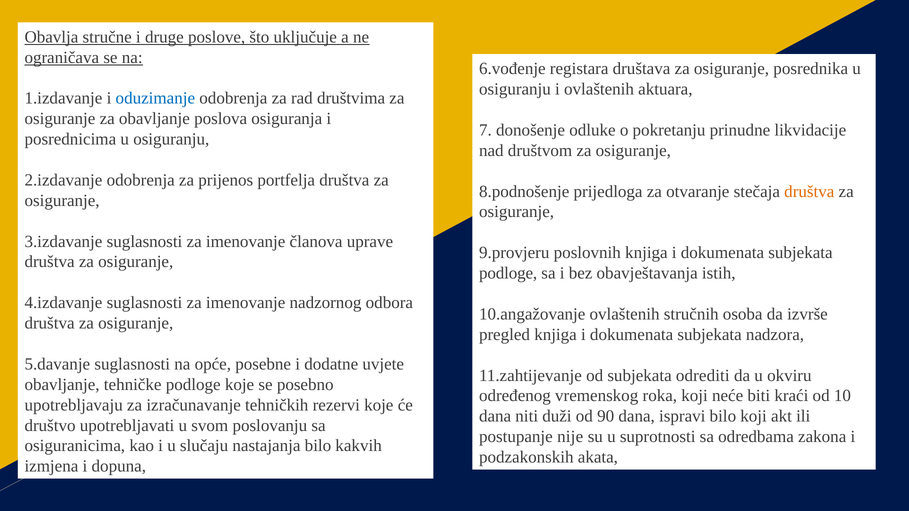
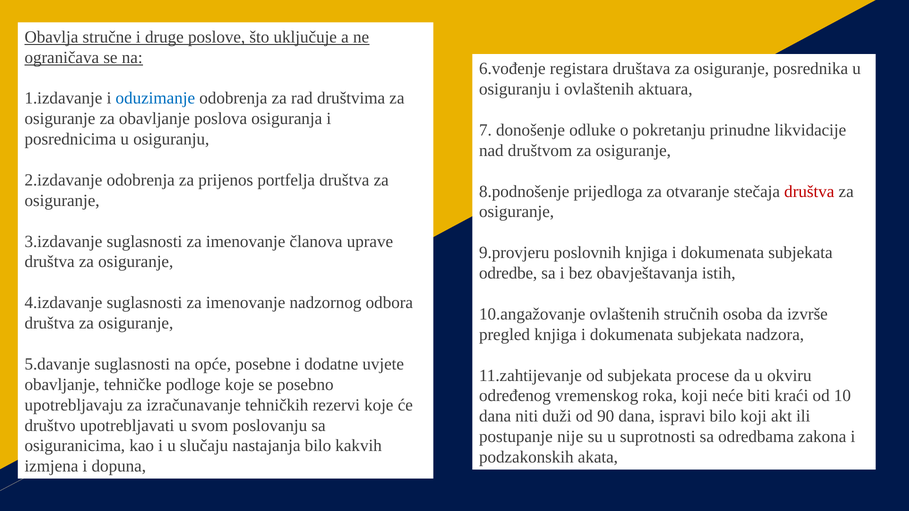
društva at (809, 192) colour: orange -> red
podloge at (508, 273): podloge -> odredbe
odrediti: odrediti -> procese
